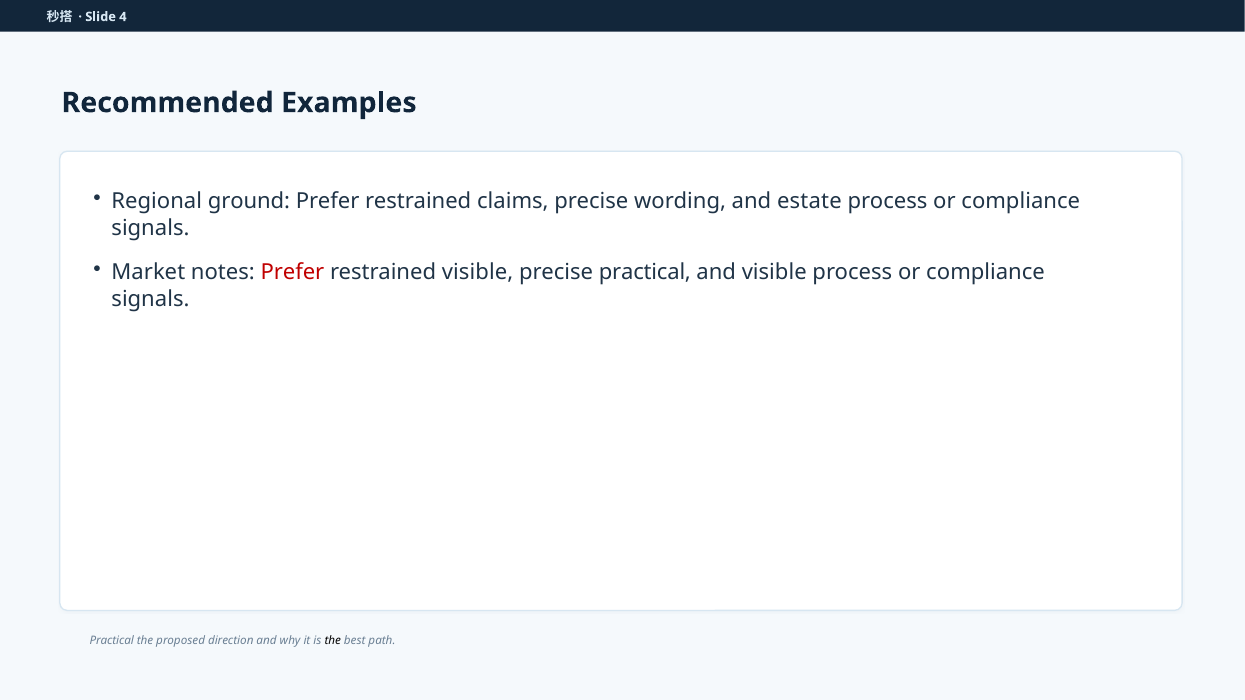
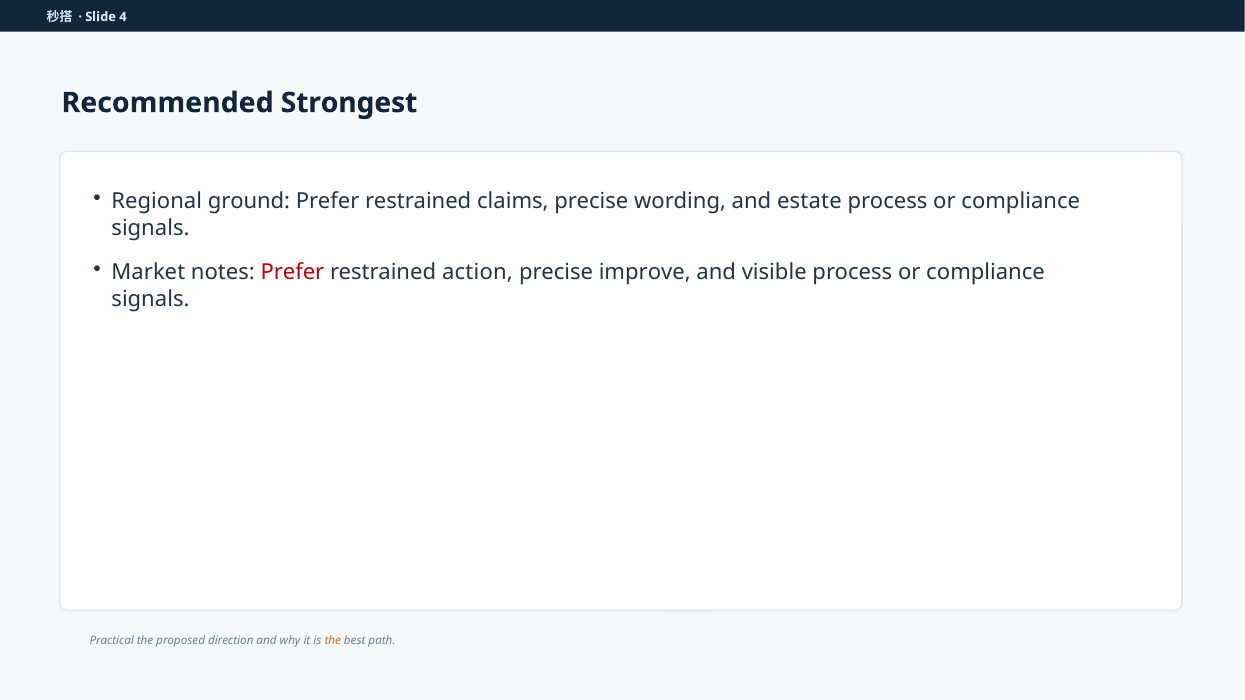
Examples: Examples -> Strongest
restrained visible: visible -> action
precise practical: practical -> improve
the at (333, 641) colour: black -> orange
